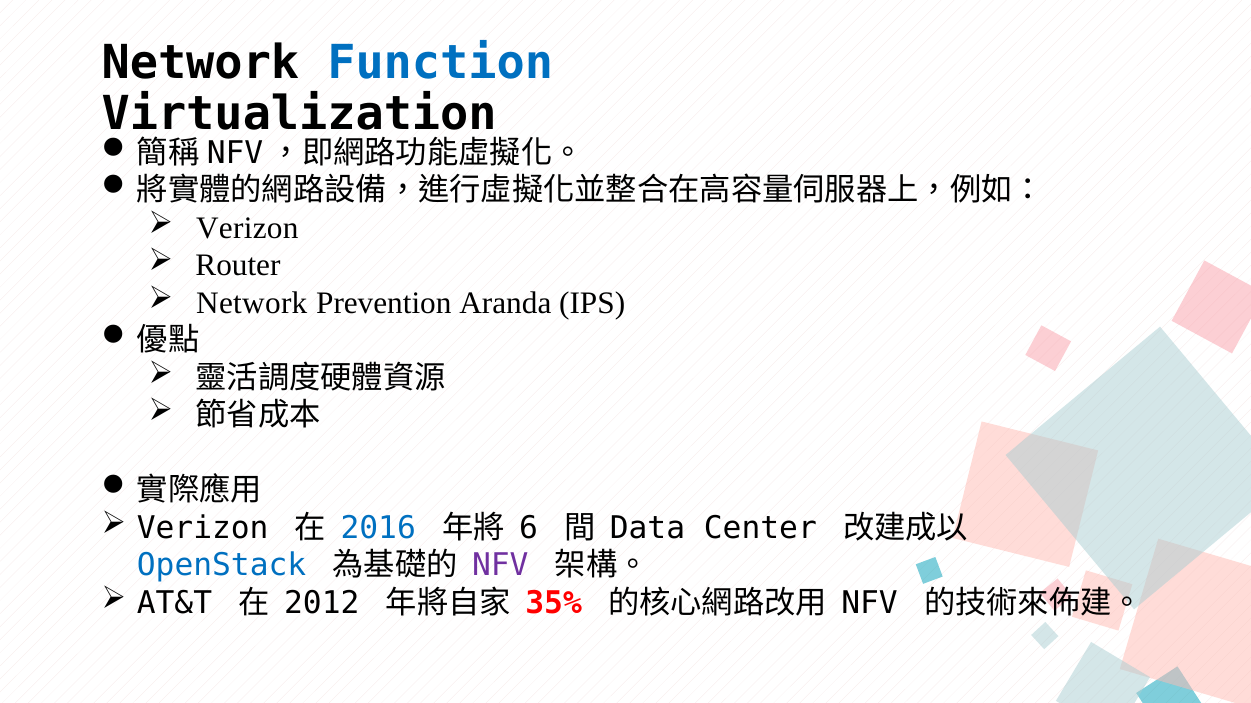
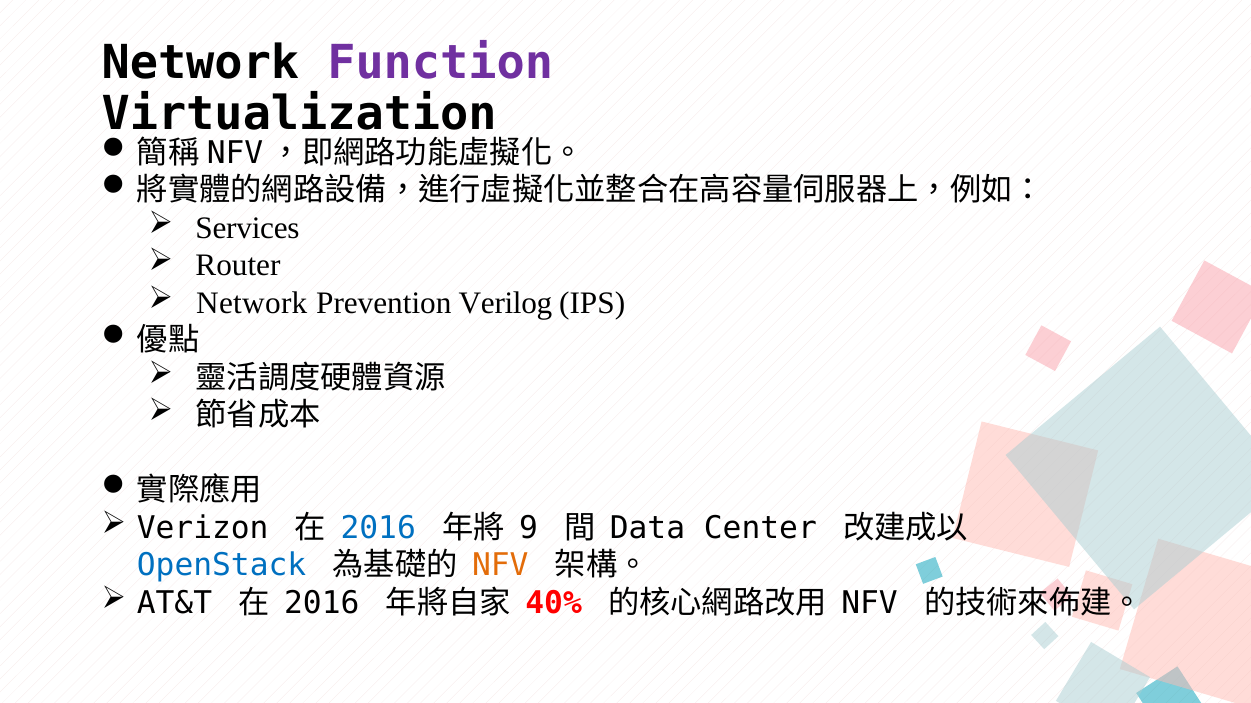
Function colour: blue -> purple
Verizon at (247, 228): Verizon -> Services
Aranda: Aranda -> Verilog
6: 6 -> 9
NFV at (500, 566) colour: purple -> orange
2012 at (322, 604): 2012 -> 2016
35%: 35% -> 40%
